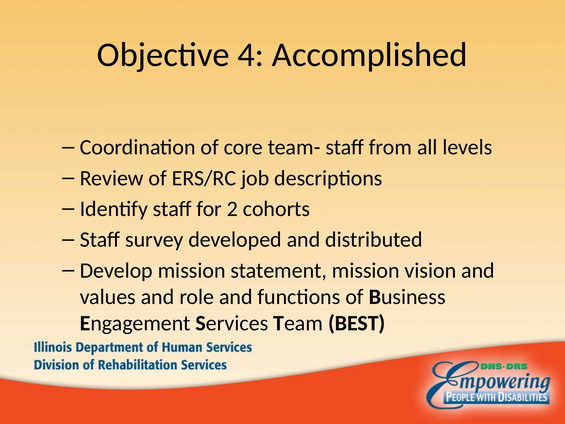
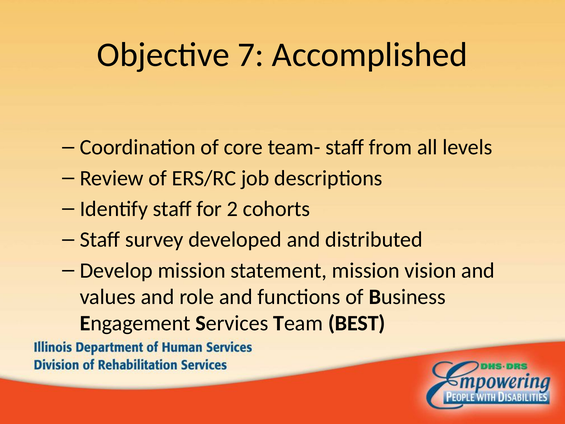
4: 4 -> 7
